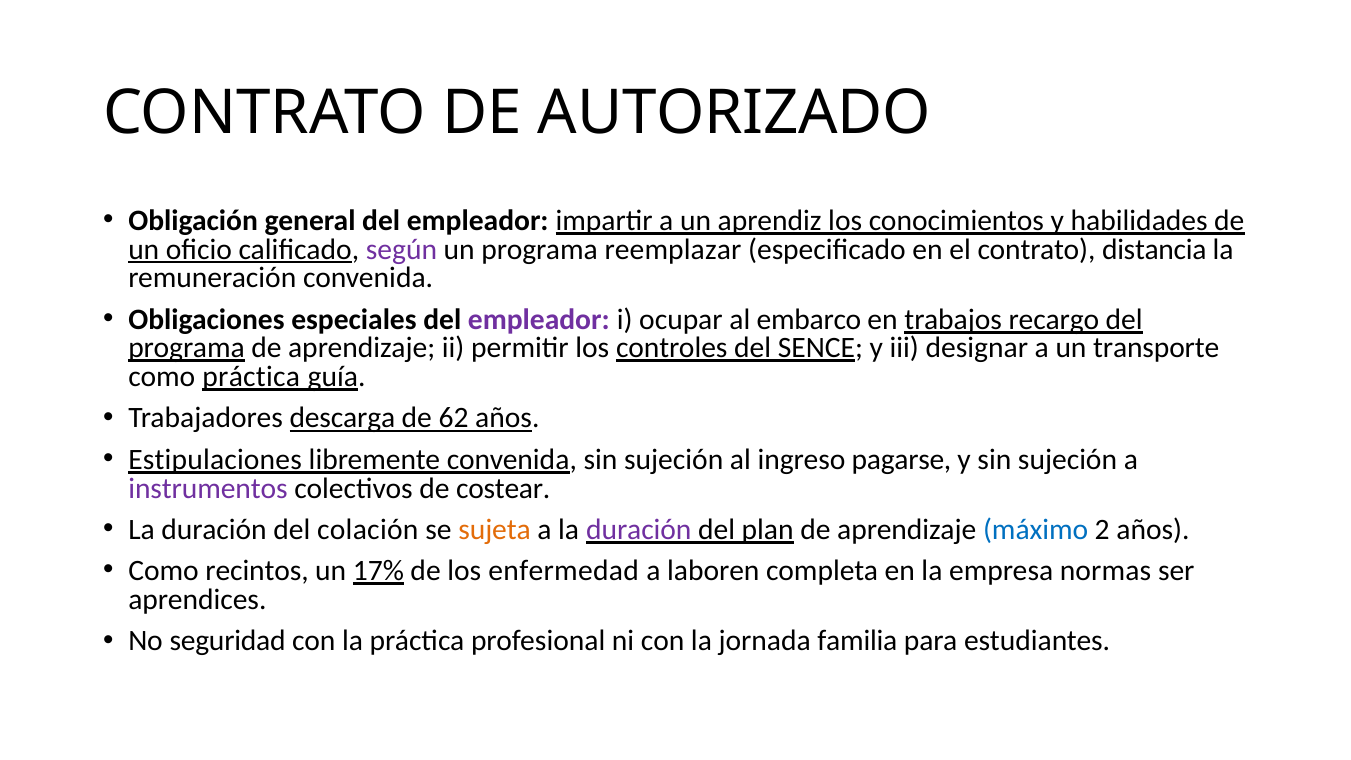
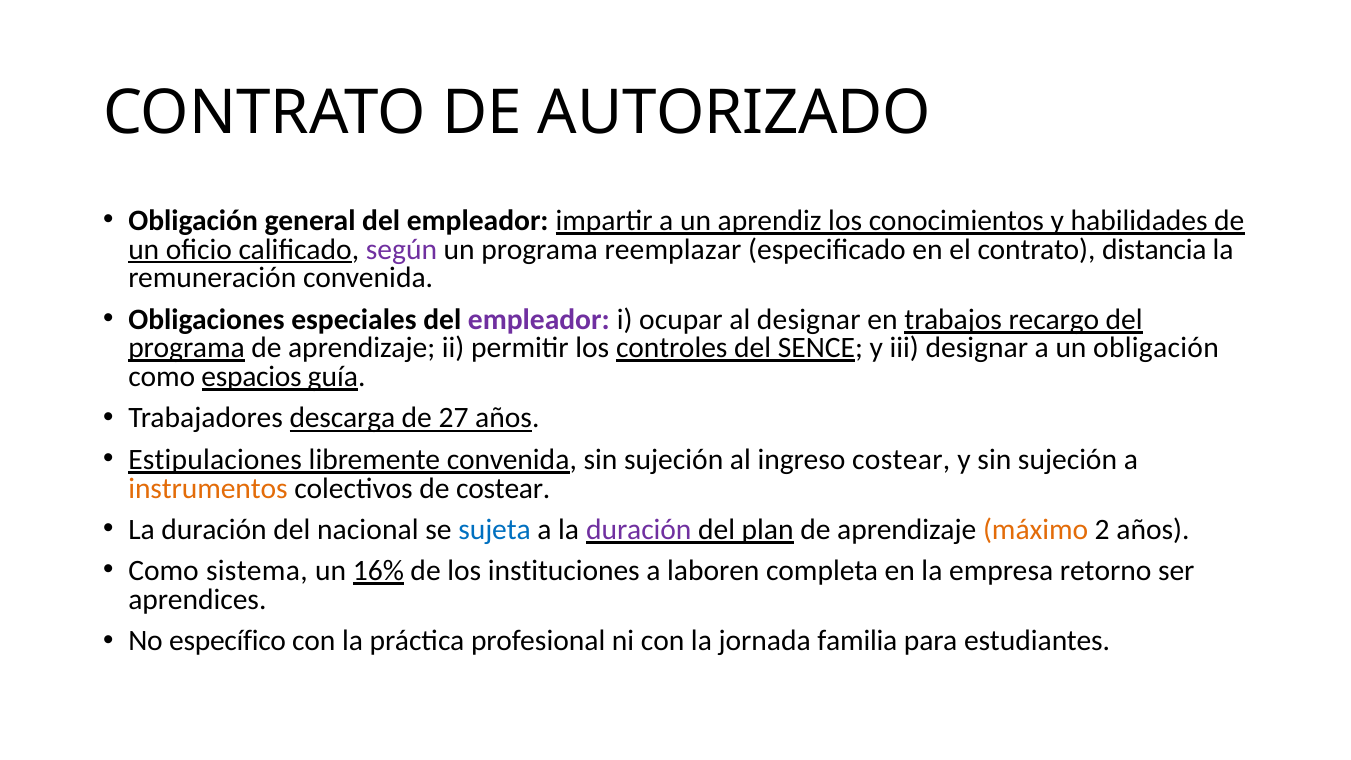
al embarco: embarco -> designar
un transporte: transporte -> obligación
como práctica: práctica -> espacios
62: 62 -> 27
ingreso pagarse: pagarse -> costear
instrumentos colour: purple -> orange
colación: colación -> nacional
sujeta colour: orange -> blue
máximo colour: blue -> orange
recintos: recintos -> sistema
17%: 17% -> 16%
enfermedad: enfermedad -> instituciones
normas: normas -> retorno
seguridad: seguridad -> específico
